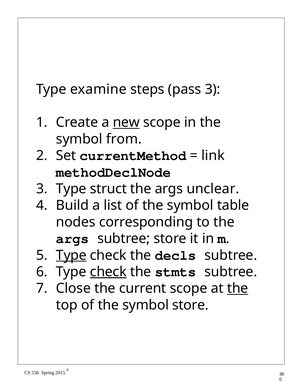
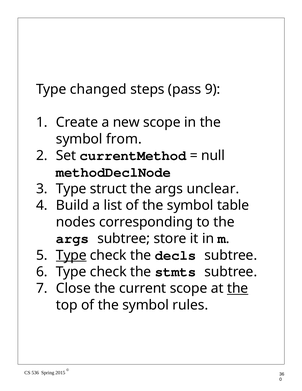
examine: examine -> changed
pass 3: 3 -> 9
new underline: present -> none
link: link -> null
check at (108, 272) underline: present -> none
symbol store: store -> rules
